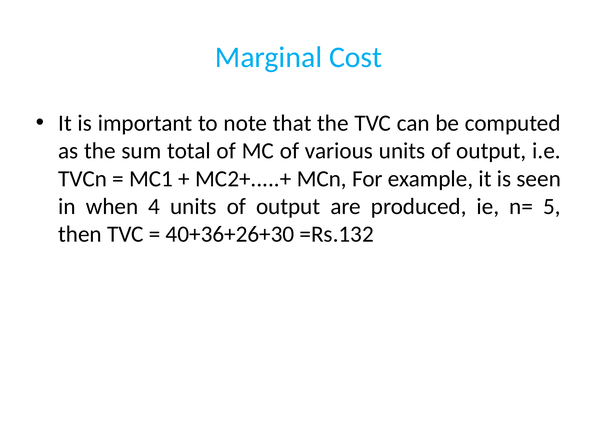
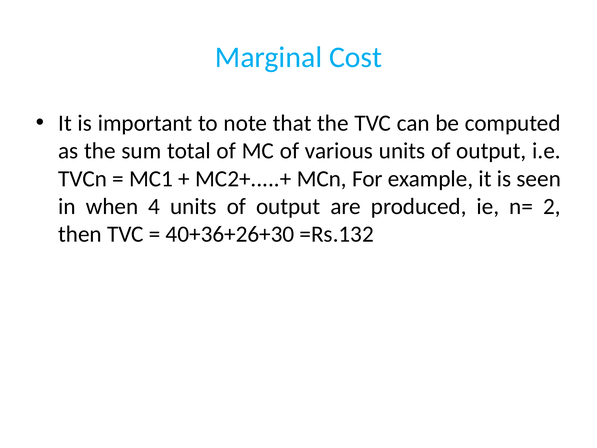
5: 5 -> 2
